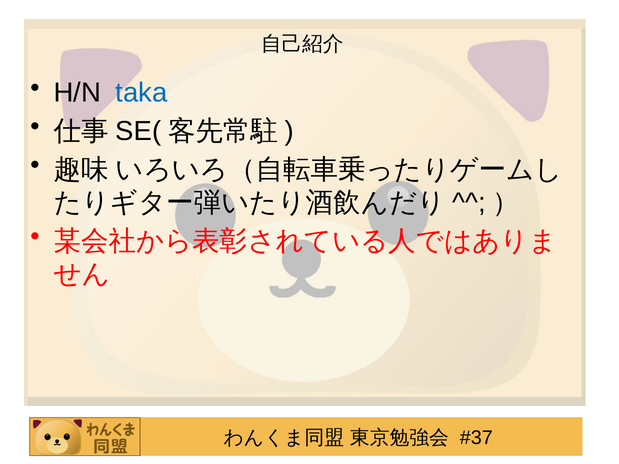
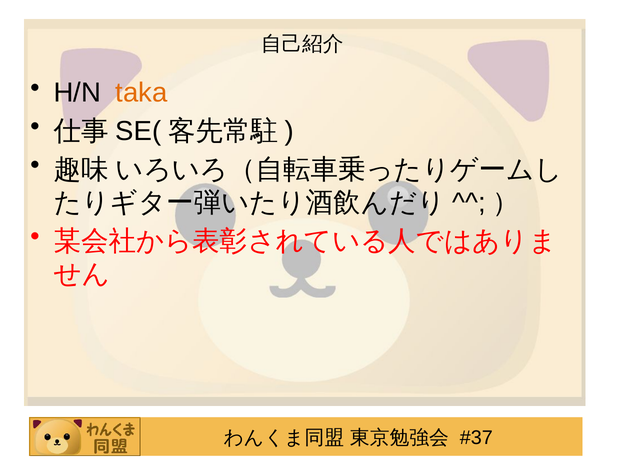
taka colour: blue -> orange
